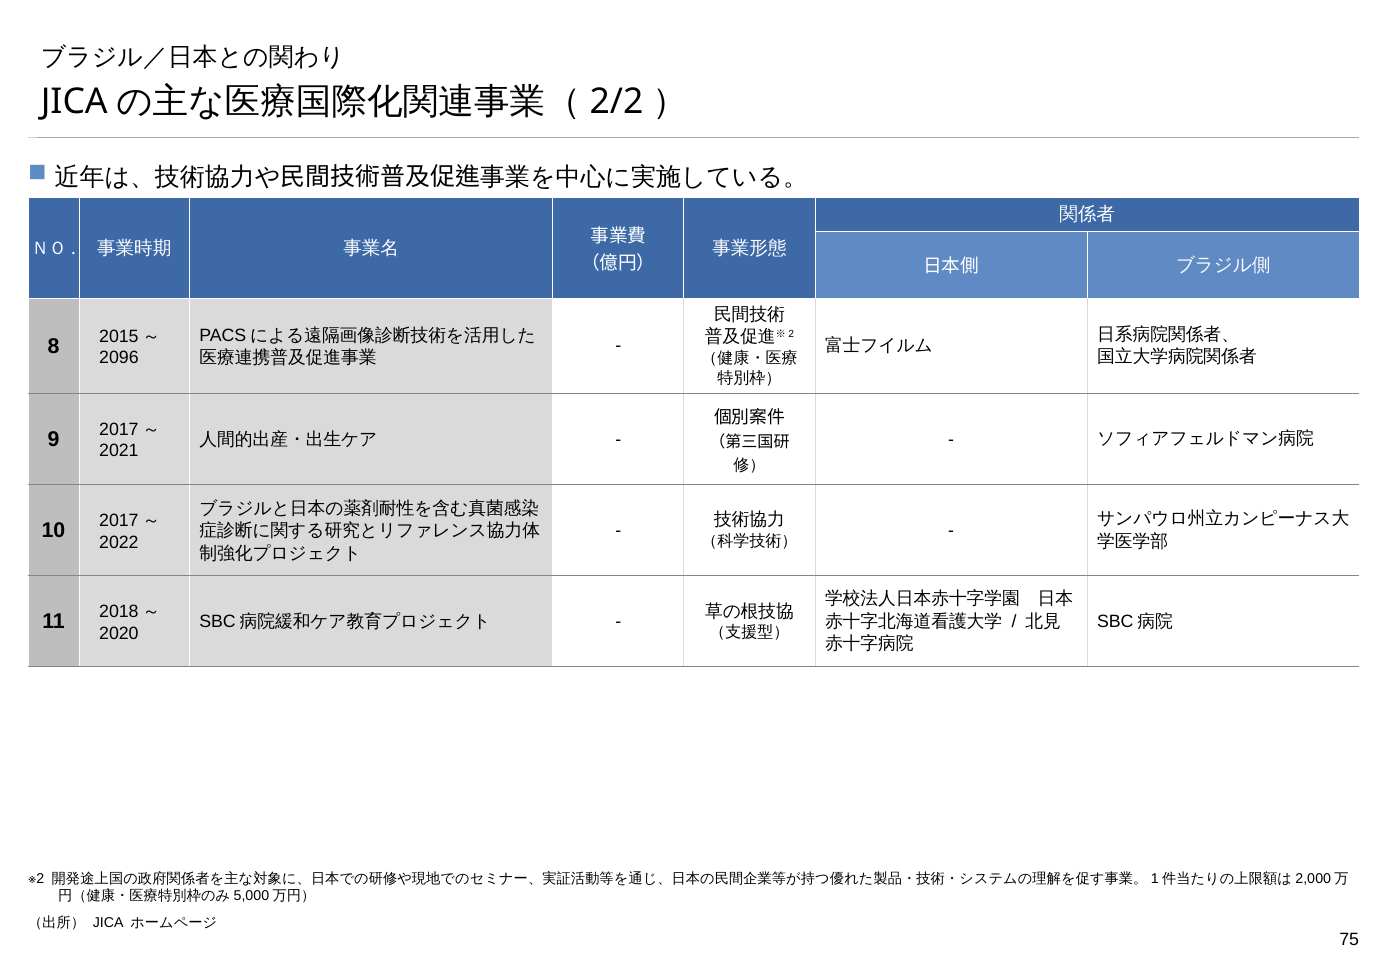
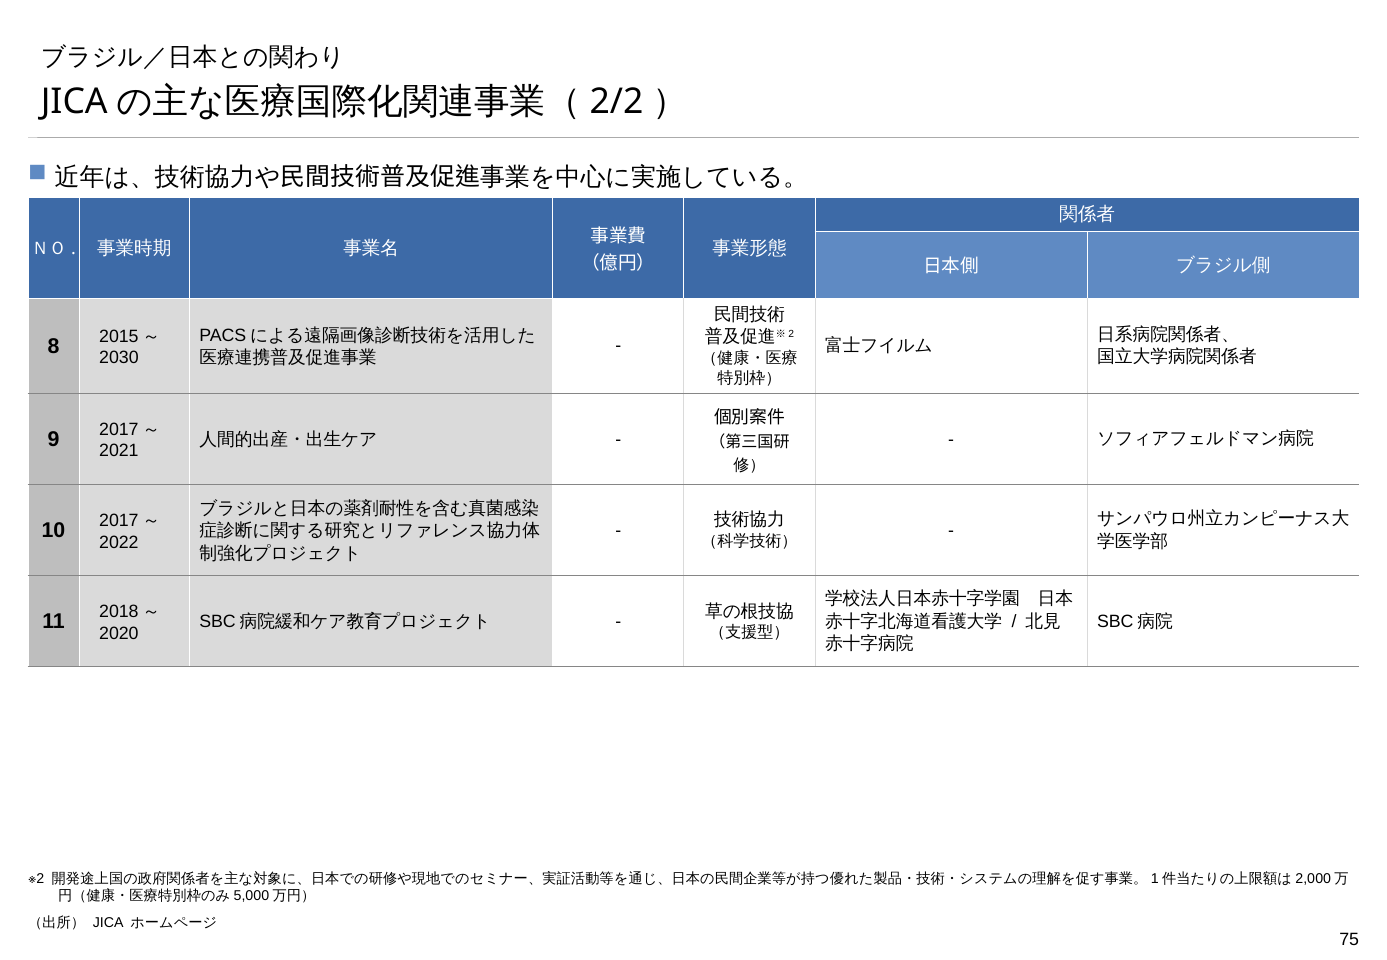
2096: 2096 -> 2030
